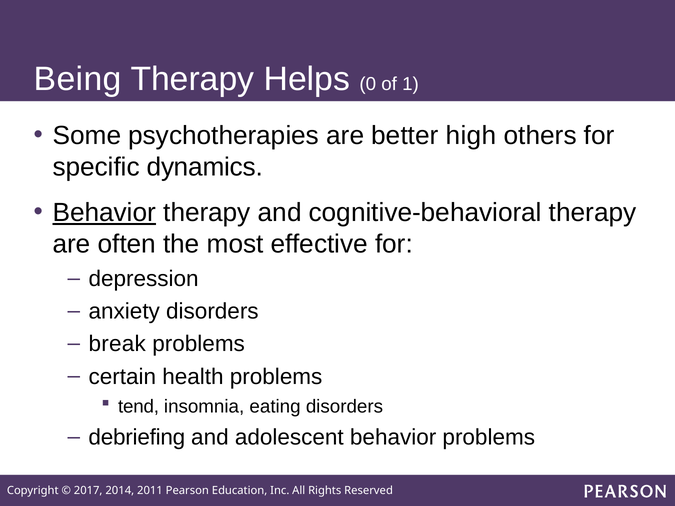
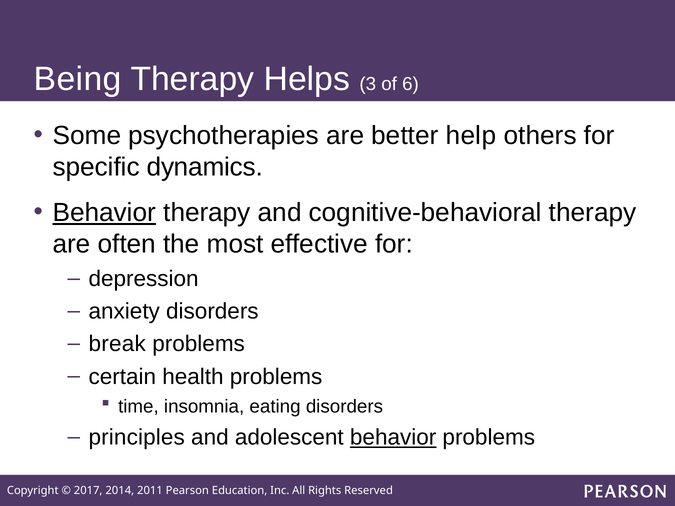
0: 0 -> 3
1: 1 -> 6
high: high -> help
tend: tend -> time
debriefing: debriefing -> principles
behavior at (393, 438) underline: none -> present
